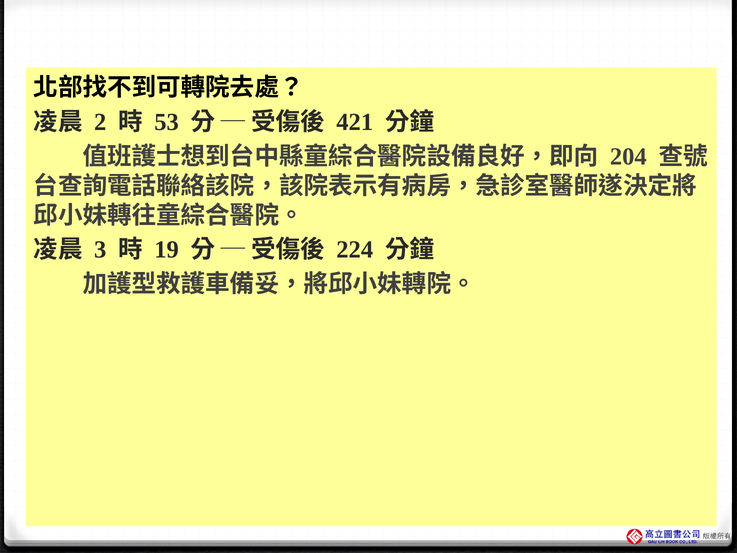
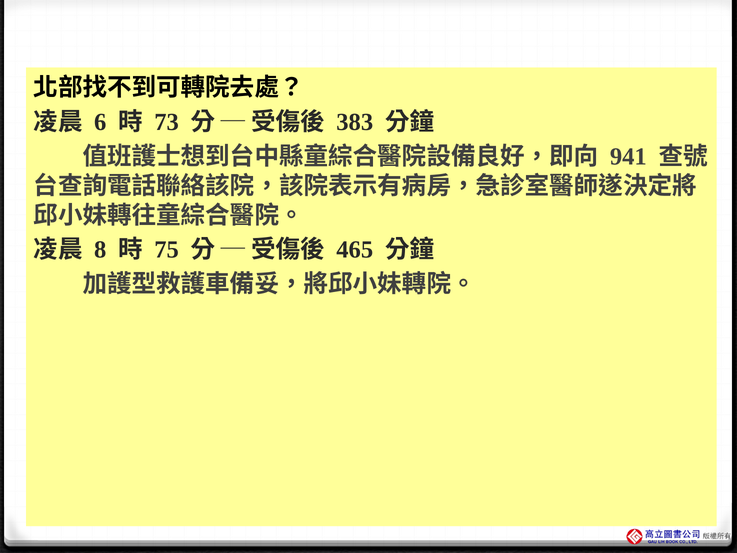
2: 2 -> 6
53: 53 -> 73
421: 421 -> 383
204: 204 -> 941
3: 3 -> 8
19: 19 -> 75
224: 224 -> 465
